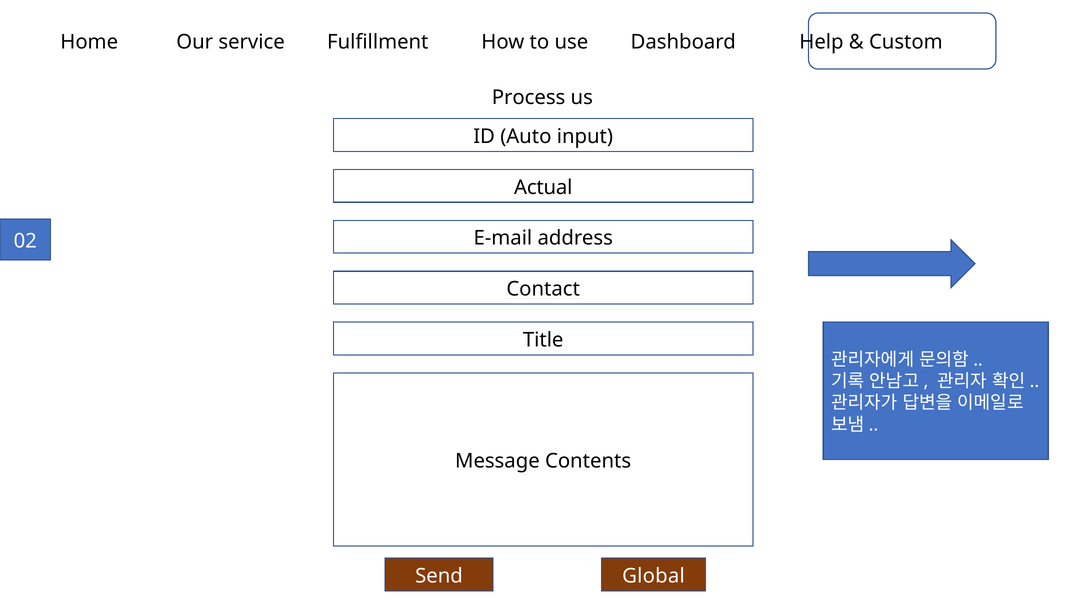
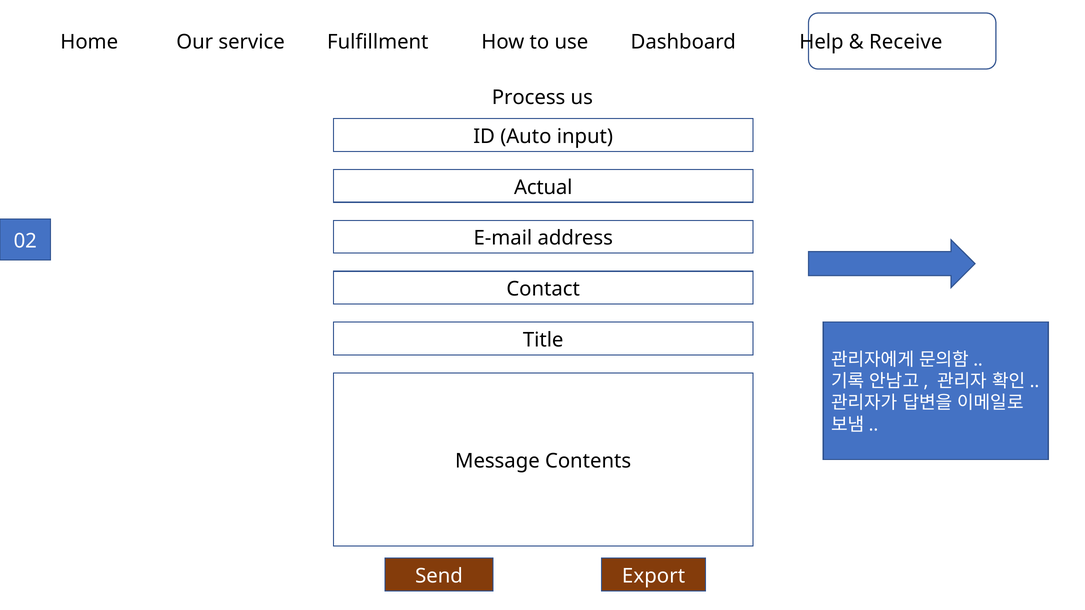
Custom: Custom -> Receive
Global: Global -> Export
